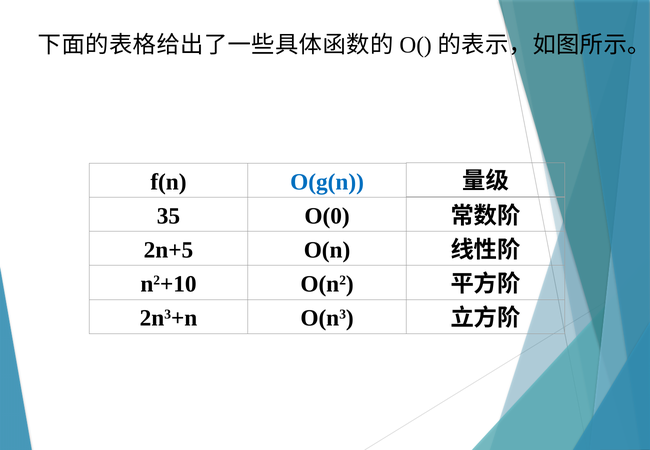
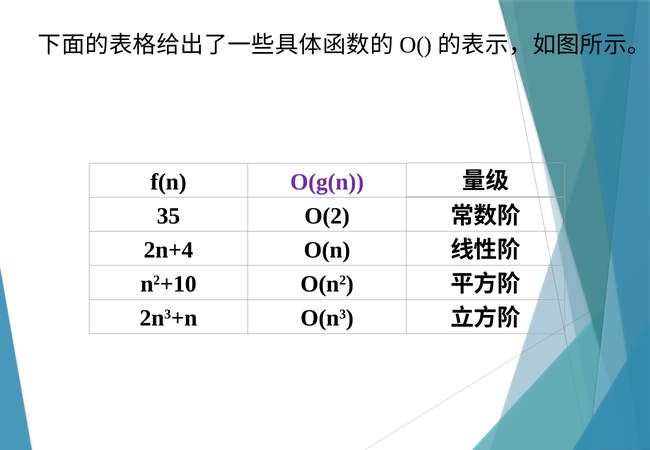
O(g(n colour: blue -> purple
O(0: O(0 -> O(2
2n+5: 2n+5 -> 2n+4
